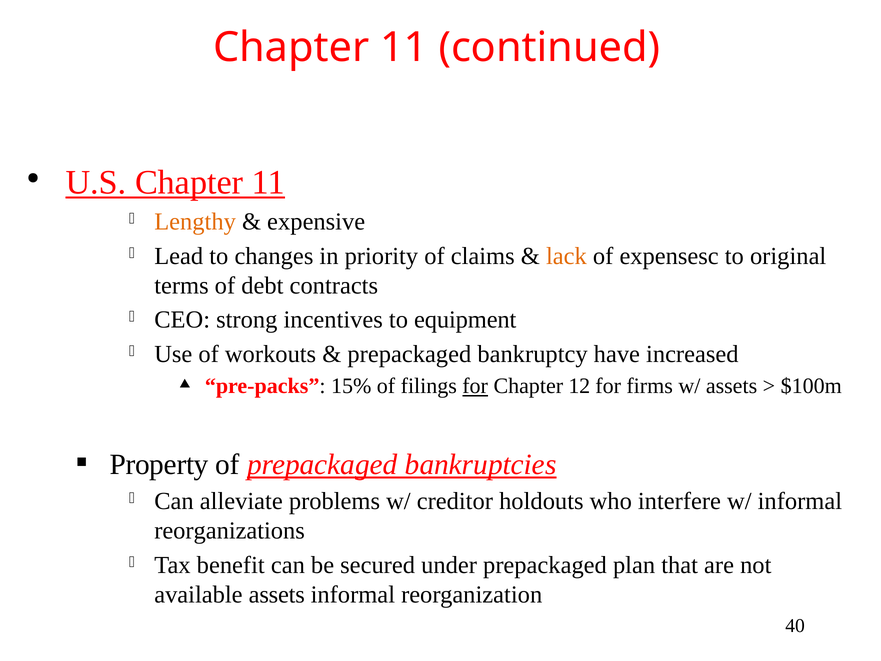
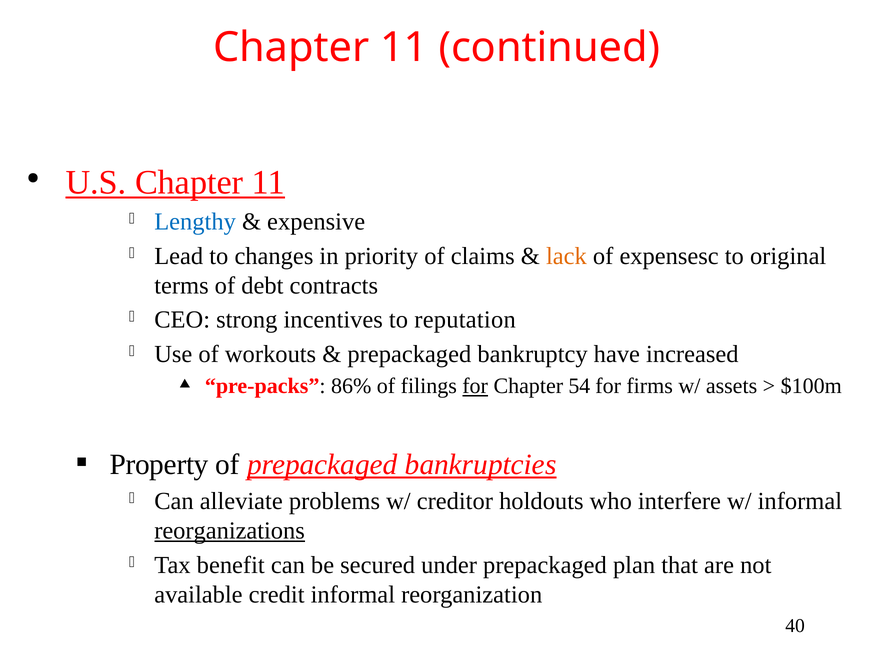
Lengthy colour: orange -> blue
equipment: equipment -> reputation
15%: 15% -> 86%
12: 12 -> 54
reorganizations underline: none -> present
available assets: assets -> credit
